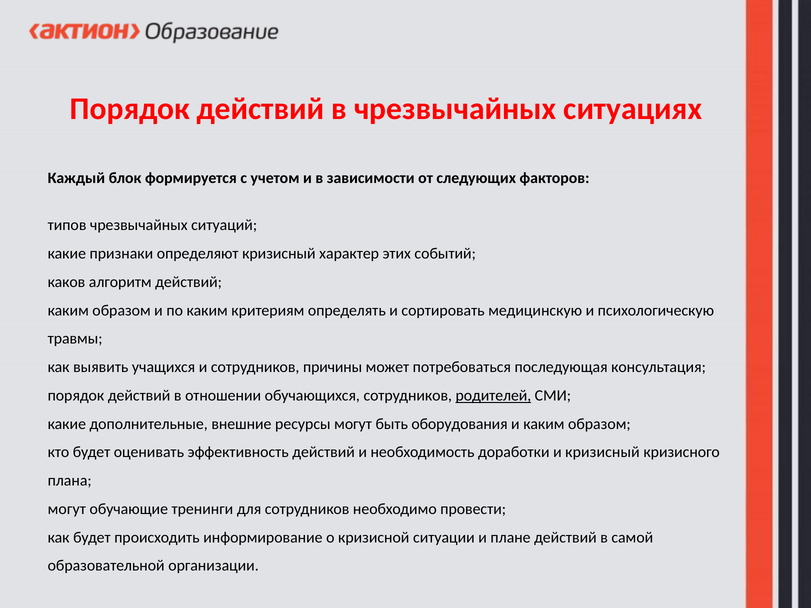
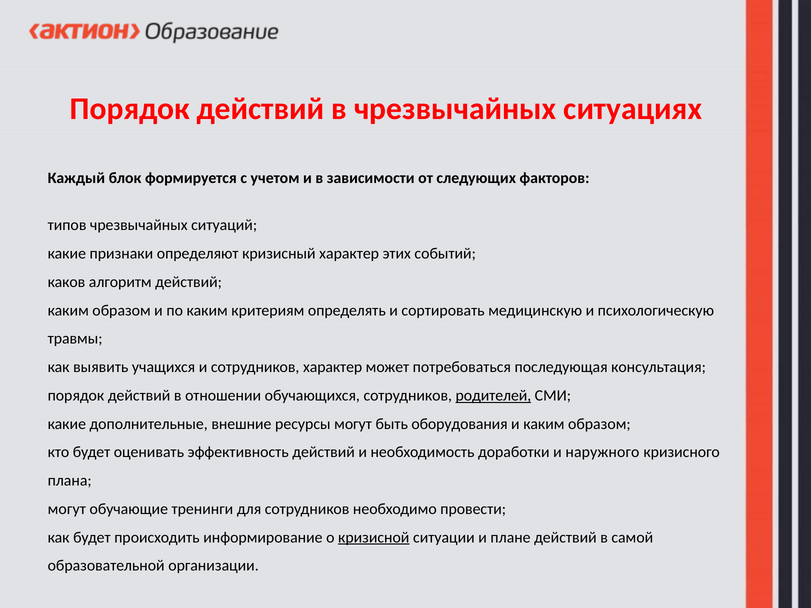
сотрудников причины: причины -> характер
и кризисный: кризисный -> наружного
кризисной underline: none -> present
